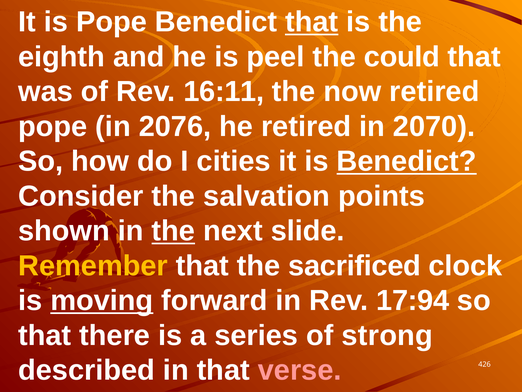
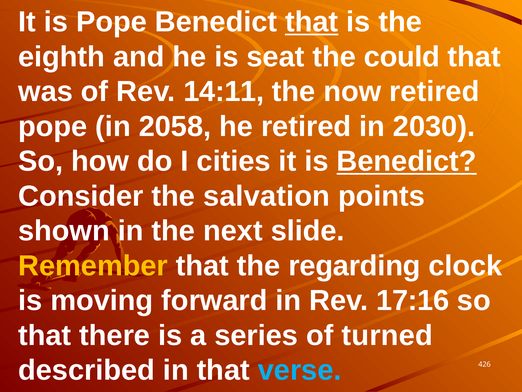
peel: peel -> seat
16:11: 16:11 -> 14:11
2076: 2076 -> 2058
2070: 2070 -> 2030
the at (173, 231) underline: present -> none
sacrificed: sacrificed -> regarding
moving underline: present -> none
17:94: 17:94 -> 17:16
strong: strong -> turned
verse colour: pink -> light blue
